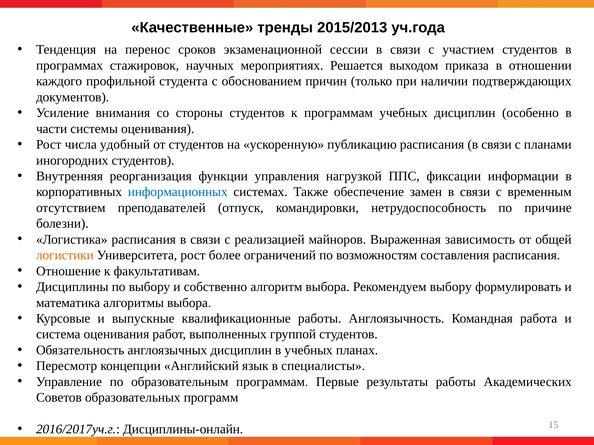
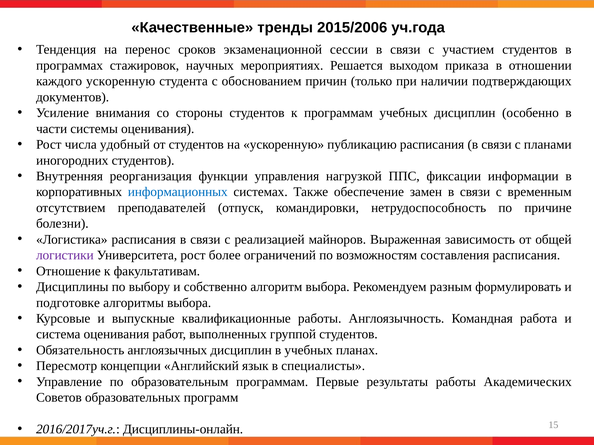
2015/2013: 2015/2013 -> 2015/2006
каждого профильной: профильной -> ускоренную
логистики colour: orange -> purple
Рекомендуем выбору: выбору -> разным
математика: математика -> подготовке
